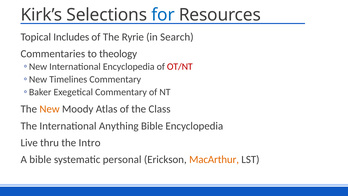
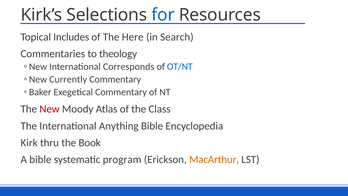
Ryrie: Ryrie -> Here
International Encyclopedia: Encyclopedia -> Corresponds
OT/NT colour: red -> blue
Timelines: Timelines -> Currently
New colour: orange -> red
Live: Live -> Kirk
Intro: Intro -> Book
personal: personal -> program
